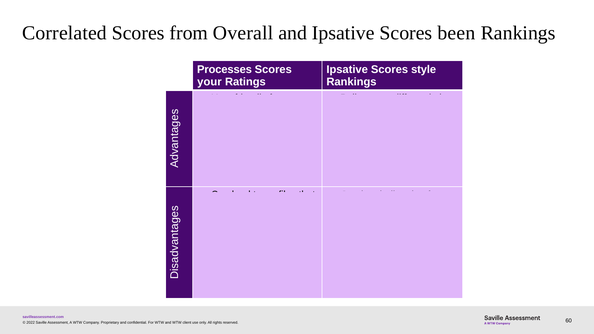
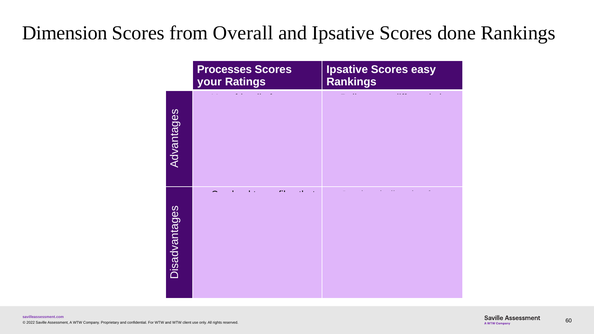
Correlated: Correlated -> Dimension
been: been -> done
style: style -> easy
